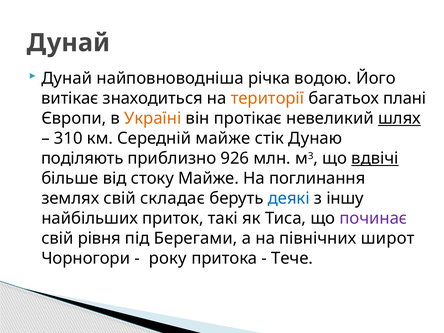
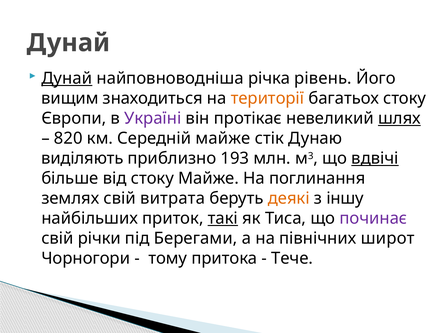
Дунай at (67, 78) underline: none -> present
водою: водою -> рівень
витікає: витікає -> вищим
багатьох плані: плані -> стоку
Україні colour: orange -> purple
310: 310 -> 820
поділяють: поділяють -> виділяють
926: 926 -> 193
складає: складає -> витрата
деякі colour: blue -> orange
такі underline: none -> present
рівня: рівня -> річки
року: року -> тому
